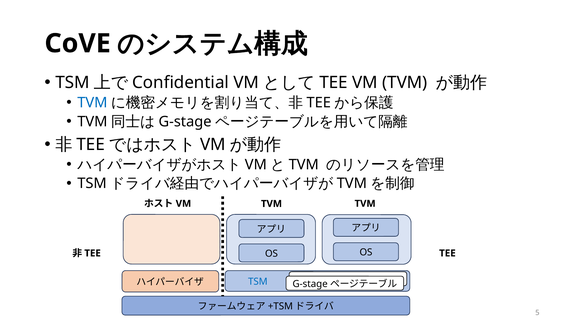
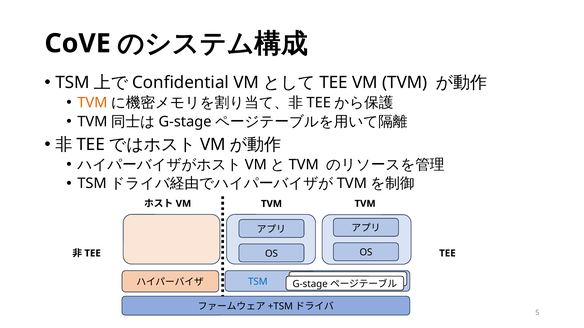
TVM at (92, 103) colour: blue -> orange
